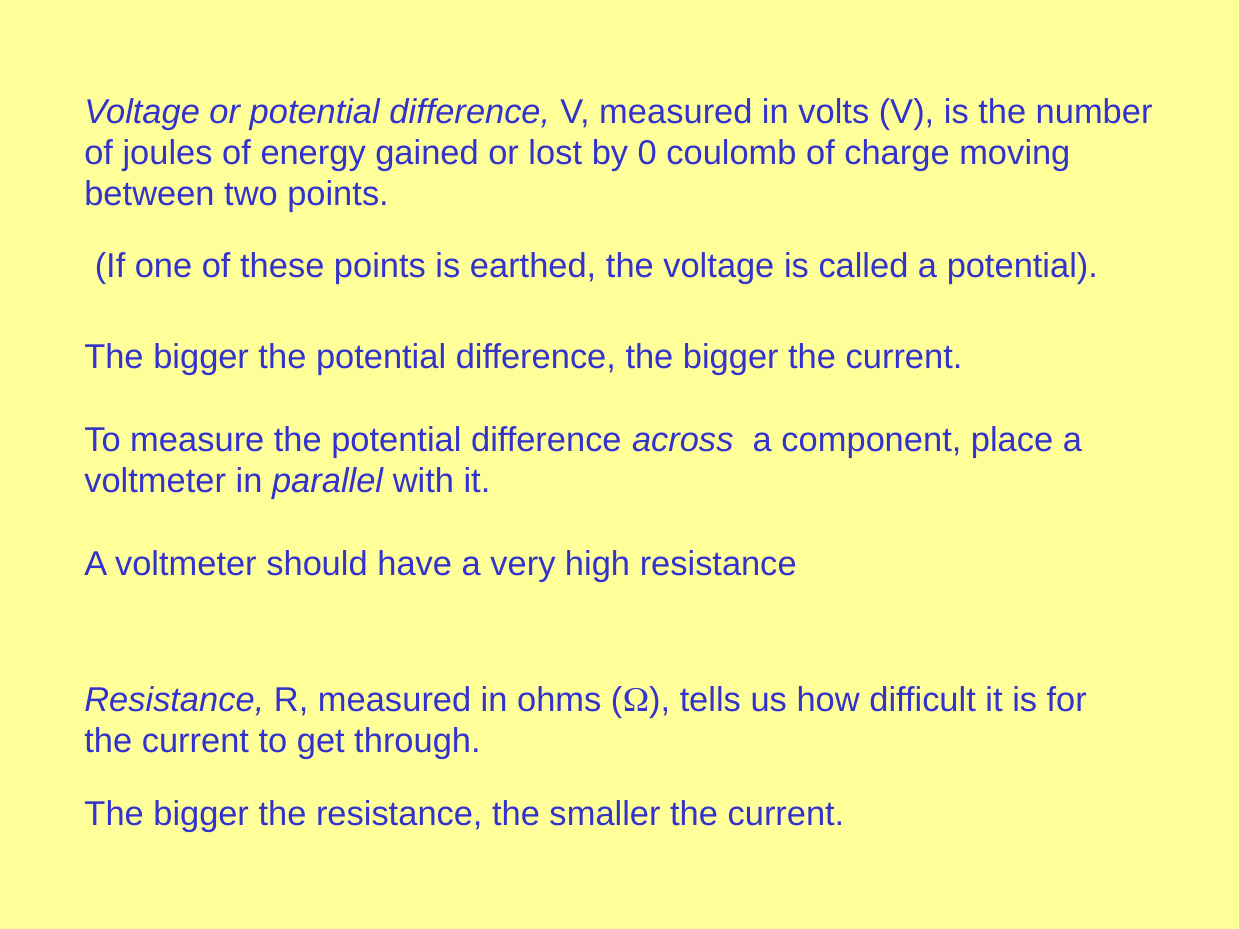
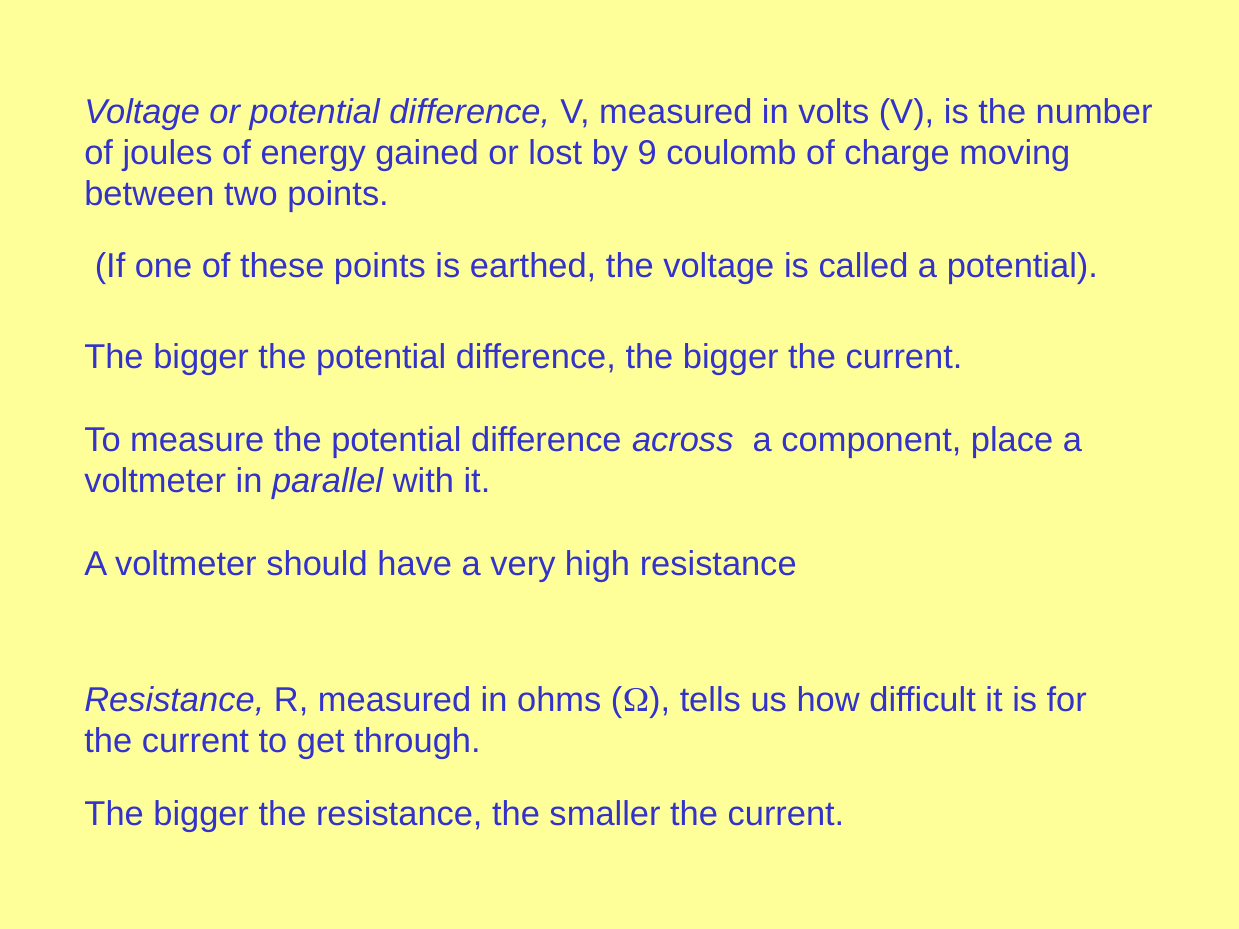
0: 0 -> 9
